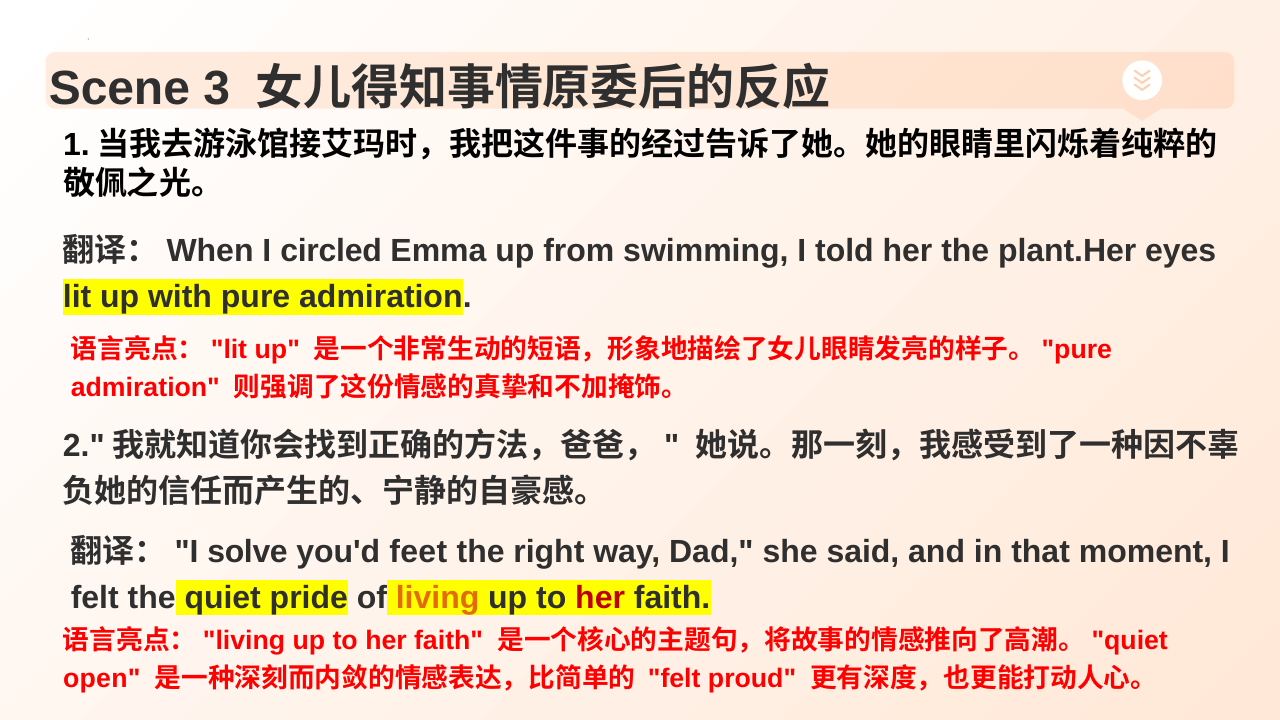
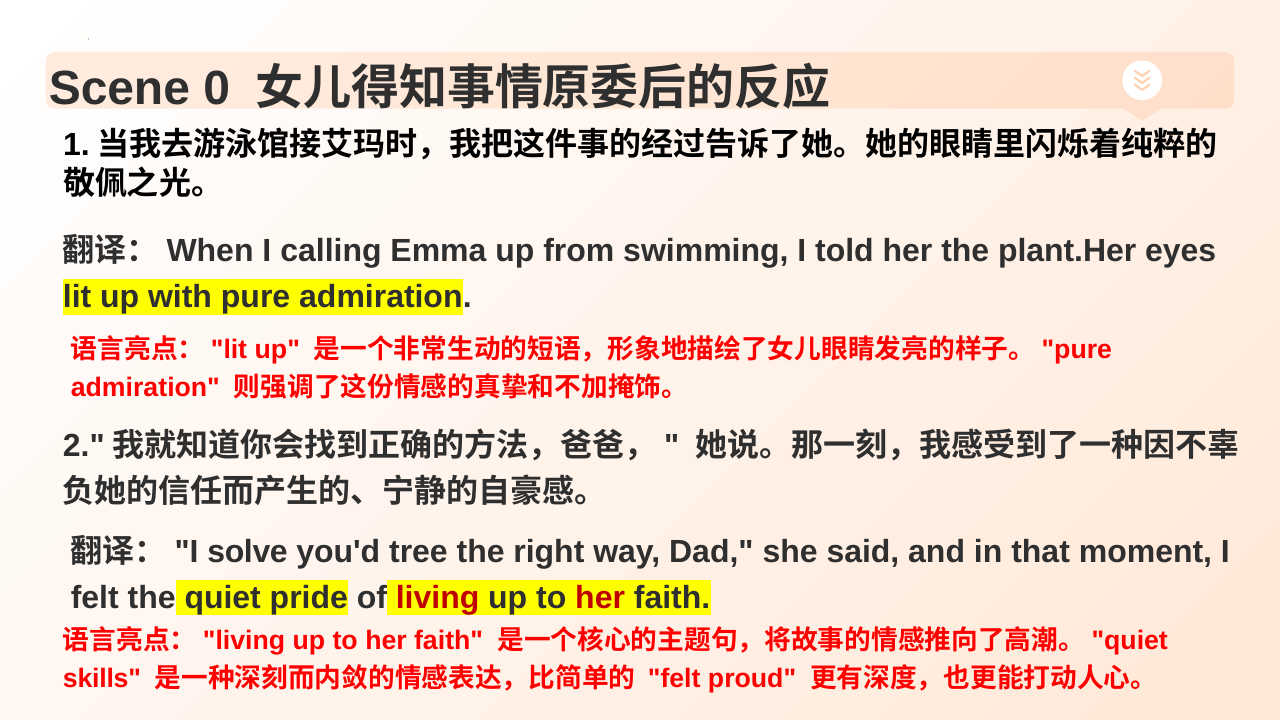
3: 3 -> 0
circled: circled -> calling
feet: feet -> tree
living colour: orange -> red
open: open -> skills
